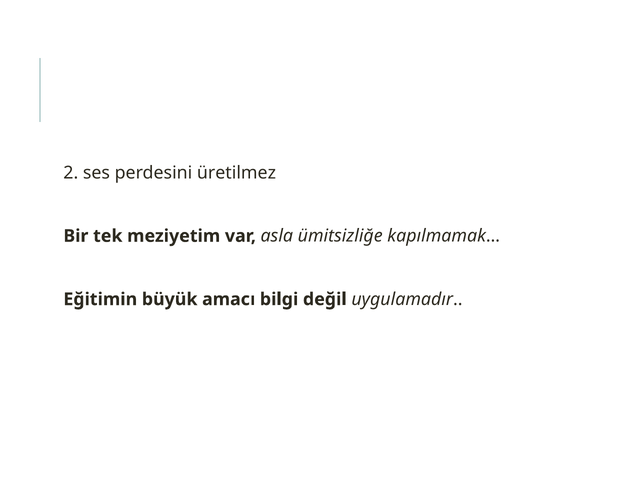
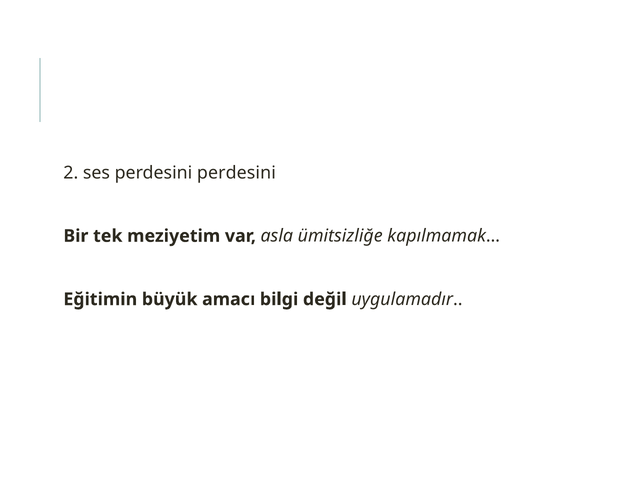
perdesini üretilmez: üretilmez -> perdesini
